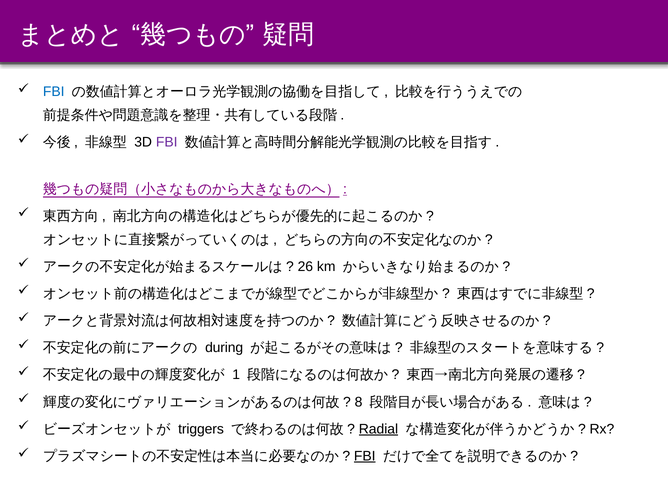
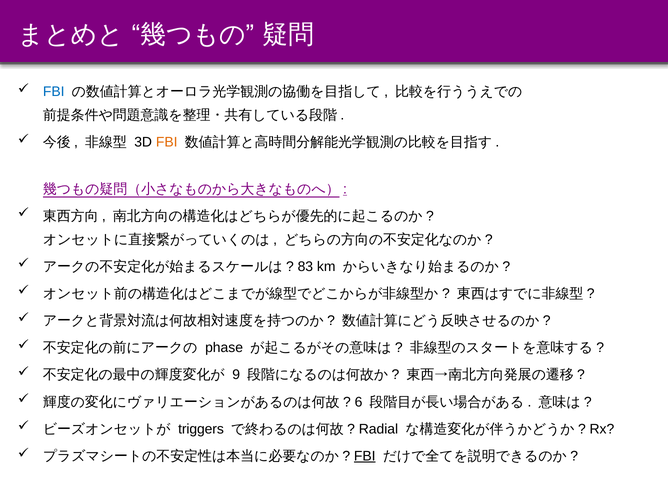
FBI at (167, 142) colour: purple -> orange
26: 26 -> 83
during: during -> phase
1: 1 -> 9
8: 8 -> 6
Radial underline: present -> none
